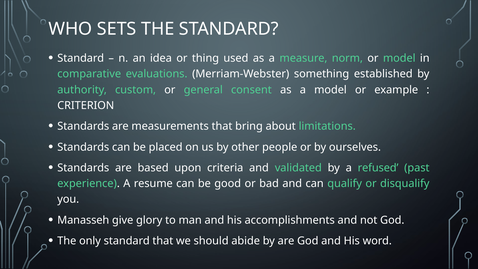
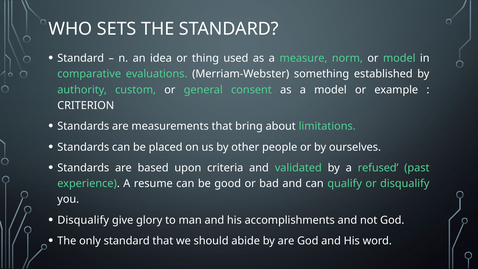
Manasseh at (83, 220): Manasseh -> Disqualify
